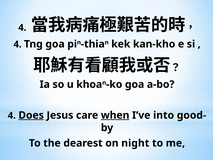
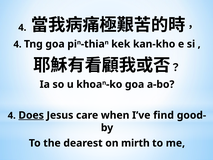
when underline: present -> none
into: into -> find
night: night -> mirth
